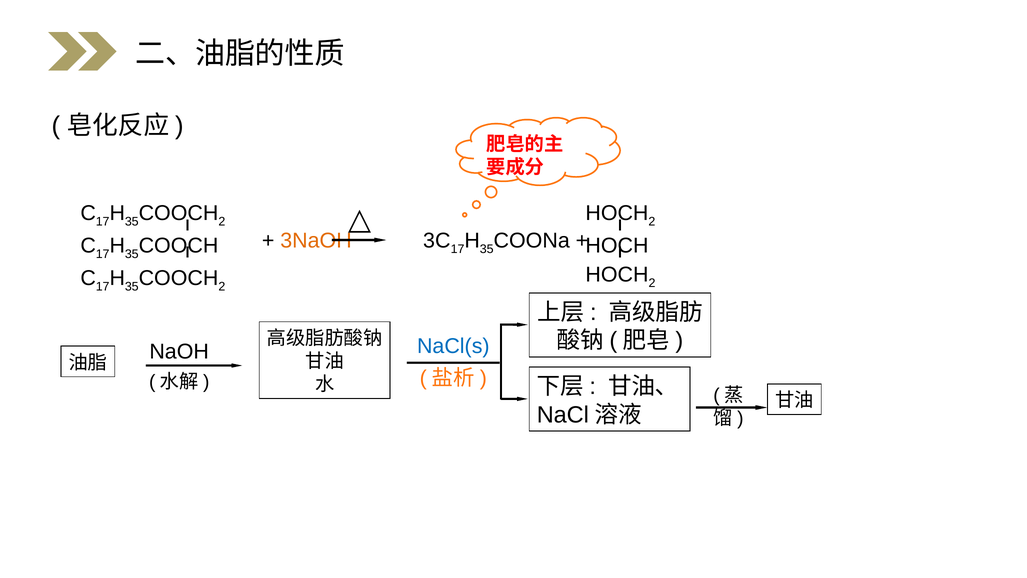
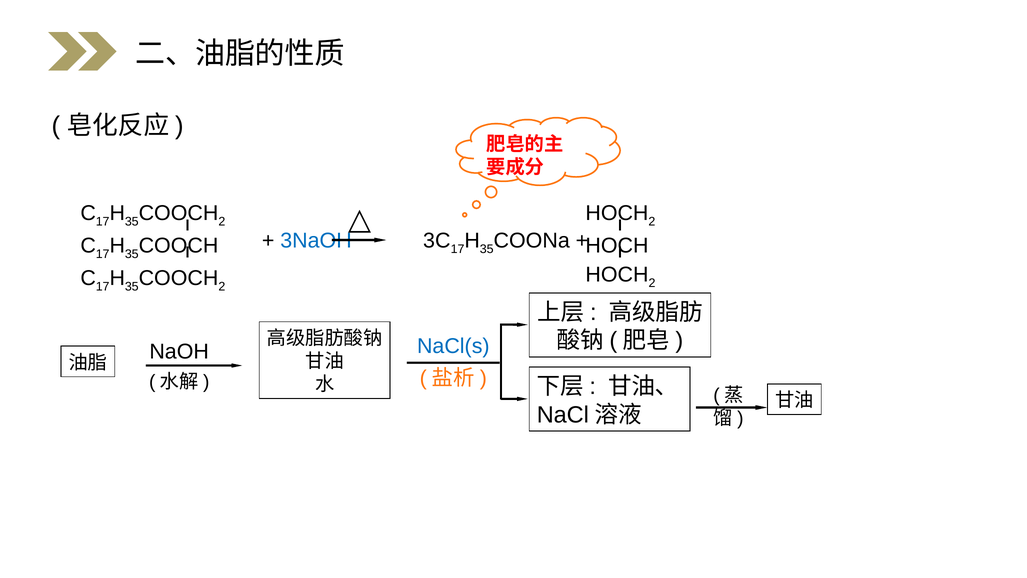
3NaOH colour: orange -> blue
